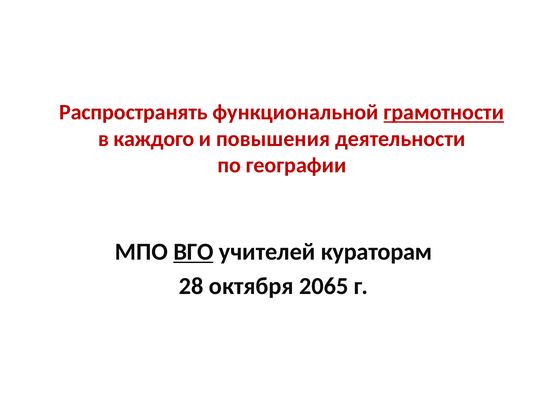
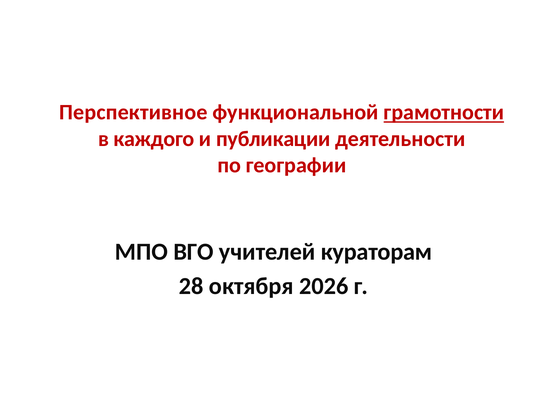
Распространять: Распространять -> Перспективное
повышения: повышения -> публикации
ВГО underline: present -> none
2065: 2065 -> 2026
